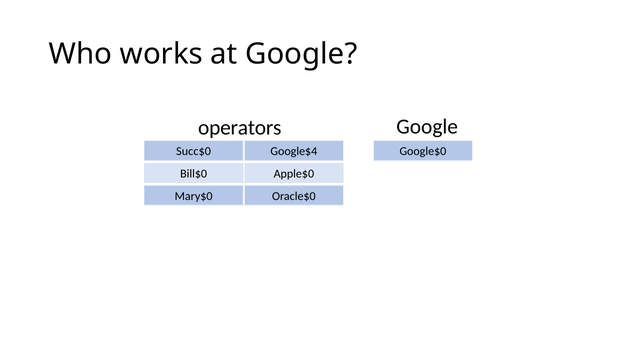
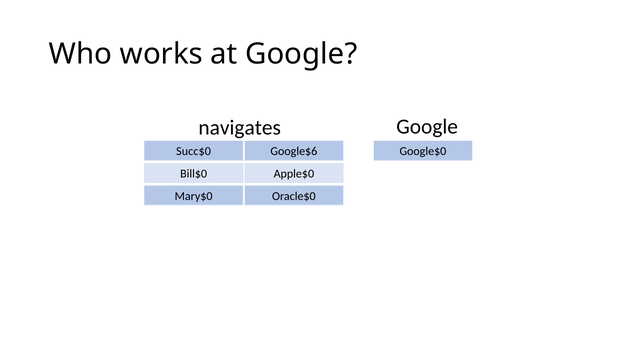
operators: operators -> navigates
Google$4: Google$4 -> Google$6
